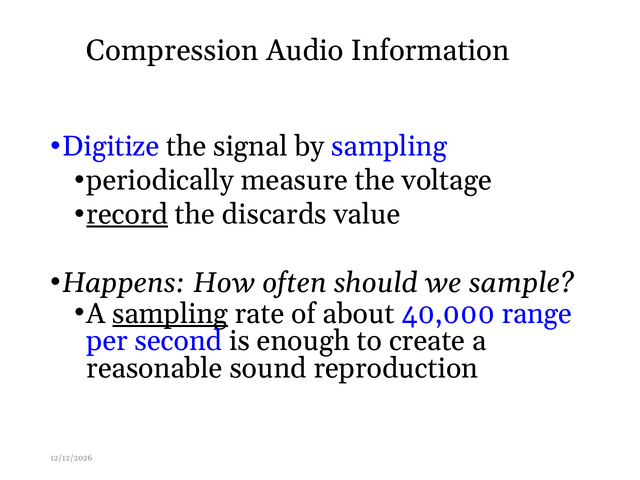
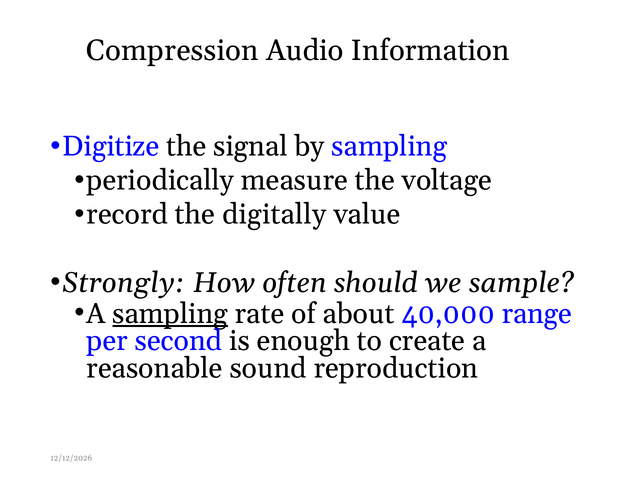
record underline: present -> none
discards: discards -> digitally
Happens: Happens -> Strongly
